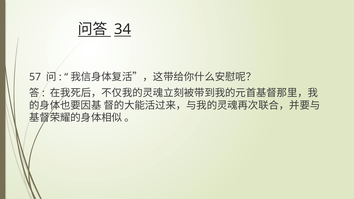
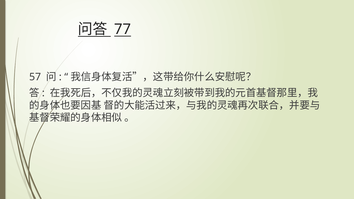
34: 34 -> 77
